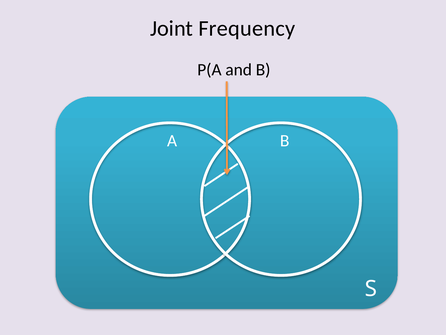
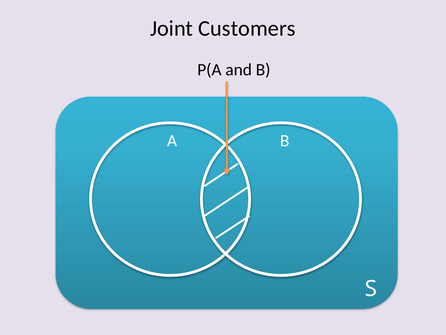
Frequency: Frequency -> Customers
